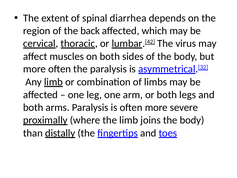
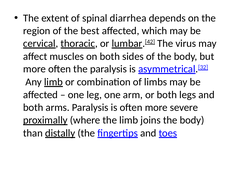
back: back -> best
